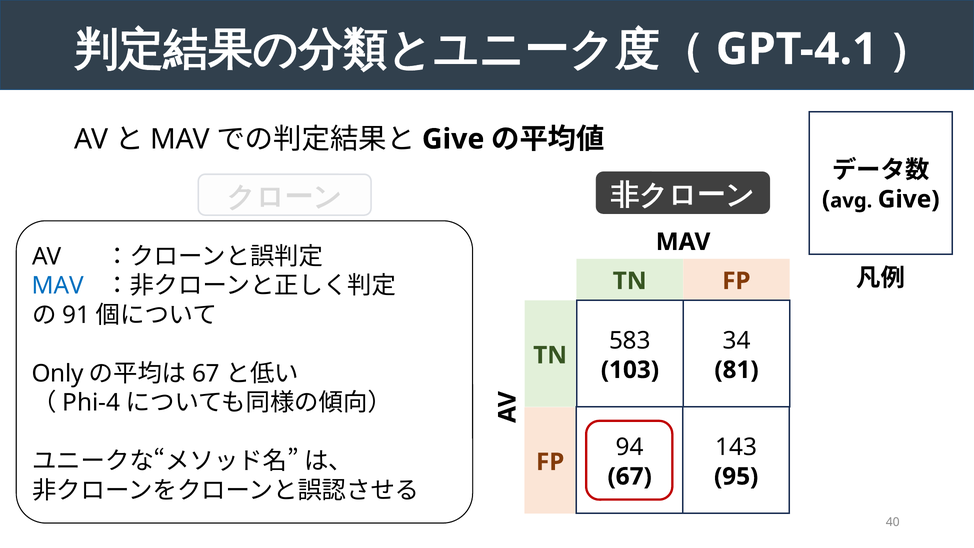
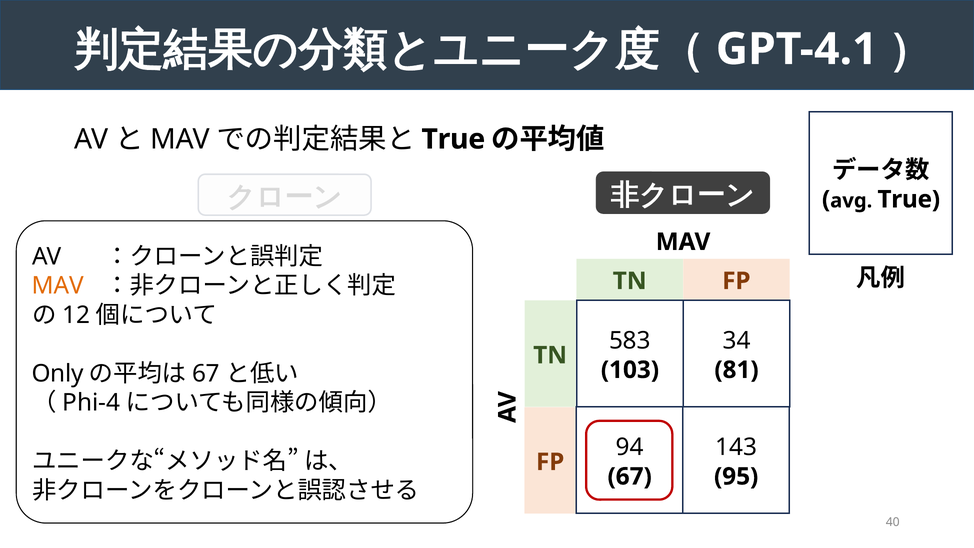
Give at (453, 139): Give -> True
avg Give: Give -> True
MAV at (58, 286) colour: blue -> orange
91: 91 -> 12
